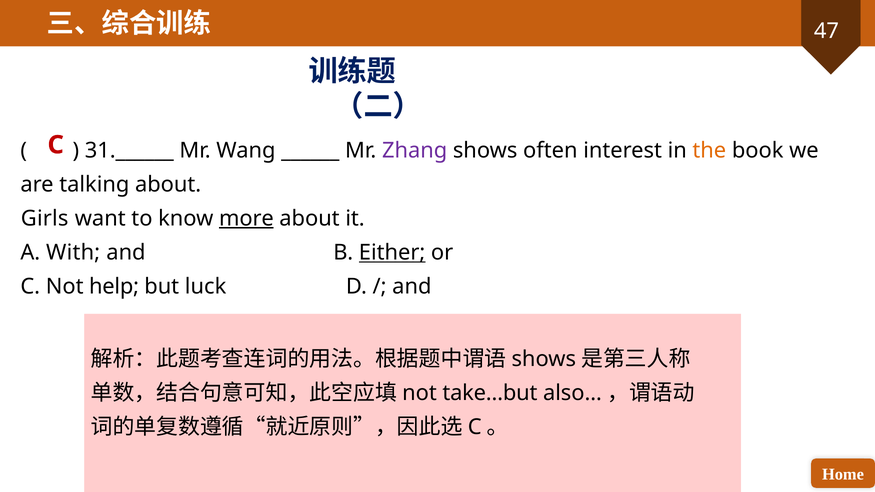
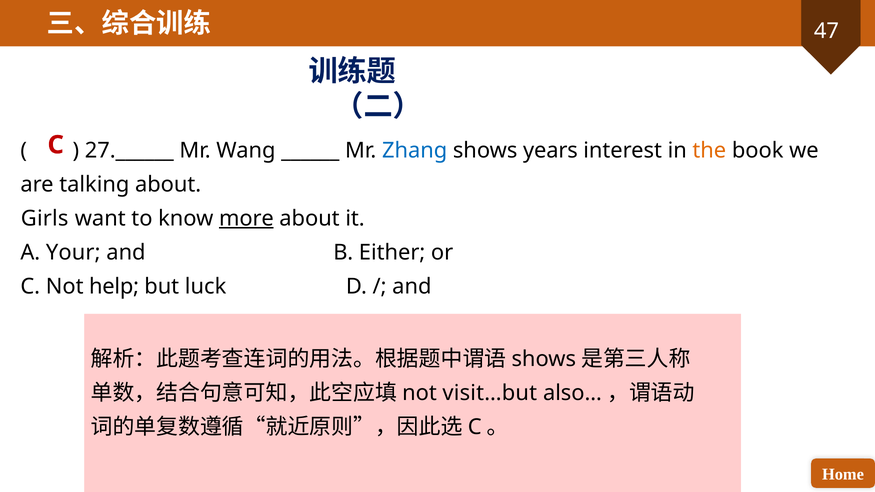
31.______: 31.______ -> 27.______
Zhang colour: purple -> blue
often: often -> years
With: With -> Your
Either underline: present -> none
take…but: take…but -> visit…but
